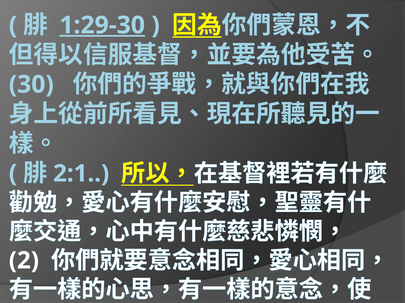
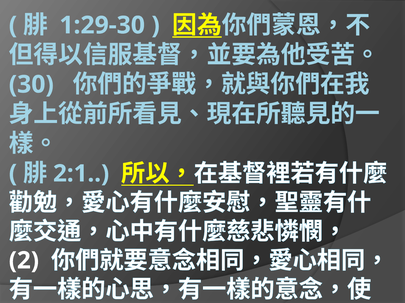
1:29-30 underline: present -> none
